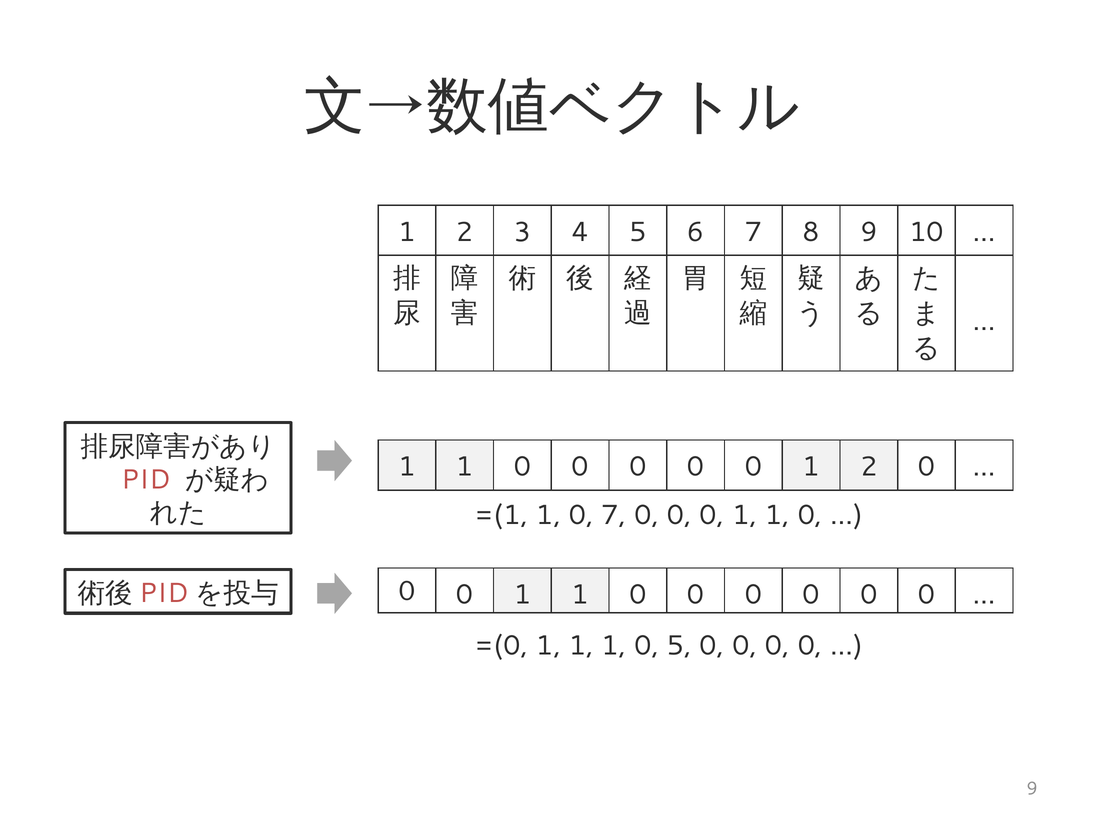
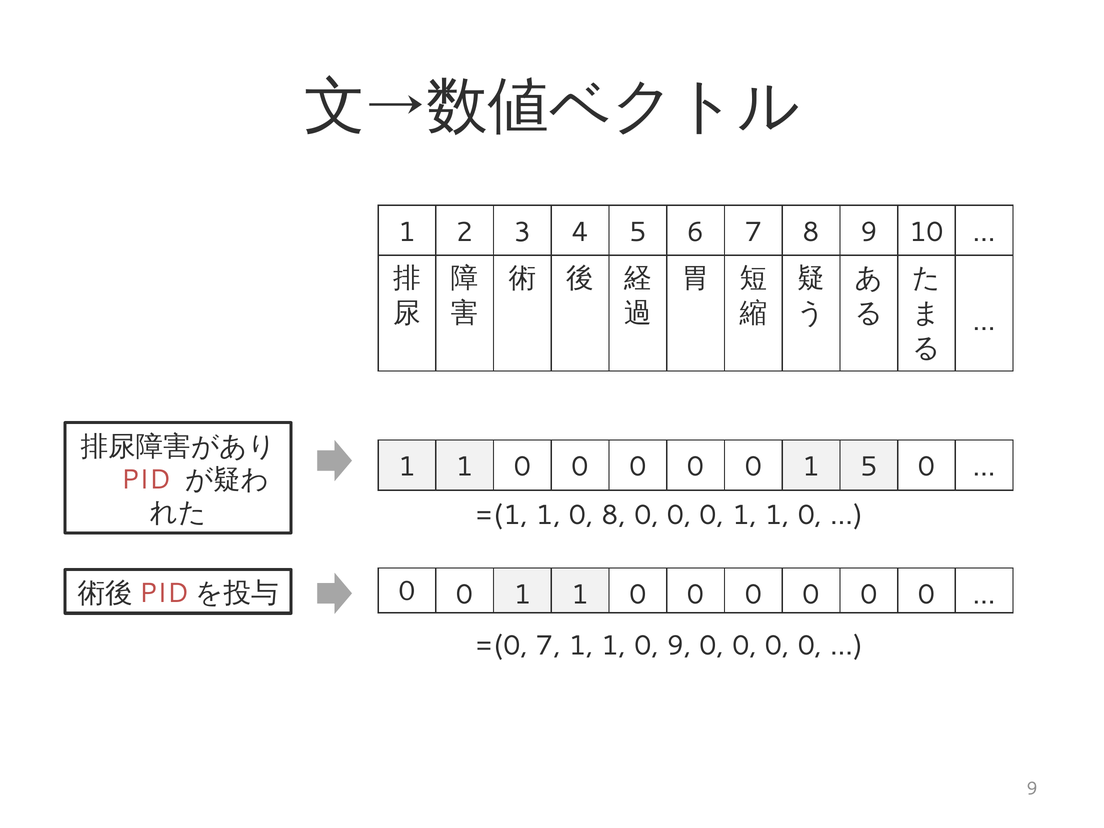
0 1 2: 2 -> 5
0 7: 7 -> 8
=(0 1: 1 -> 7
0 5: 5 -> 9
